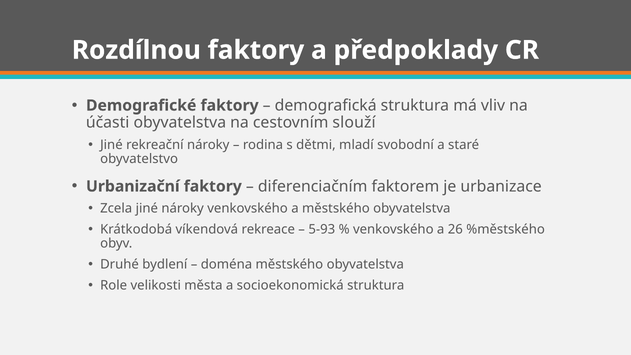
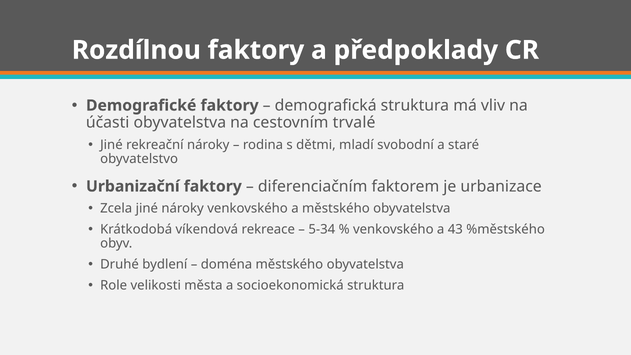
slouží: slouží -> trvalé
5-93: 5-93 -> 5-34
26: 26 -> 43
